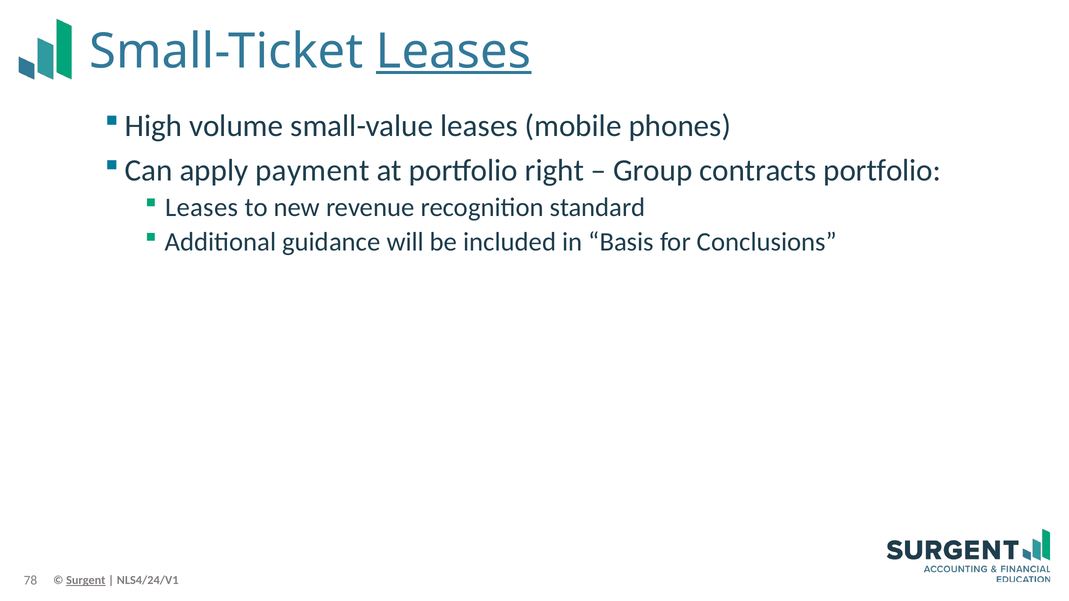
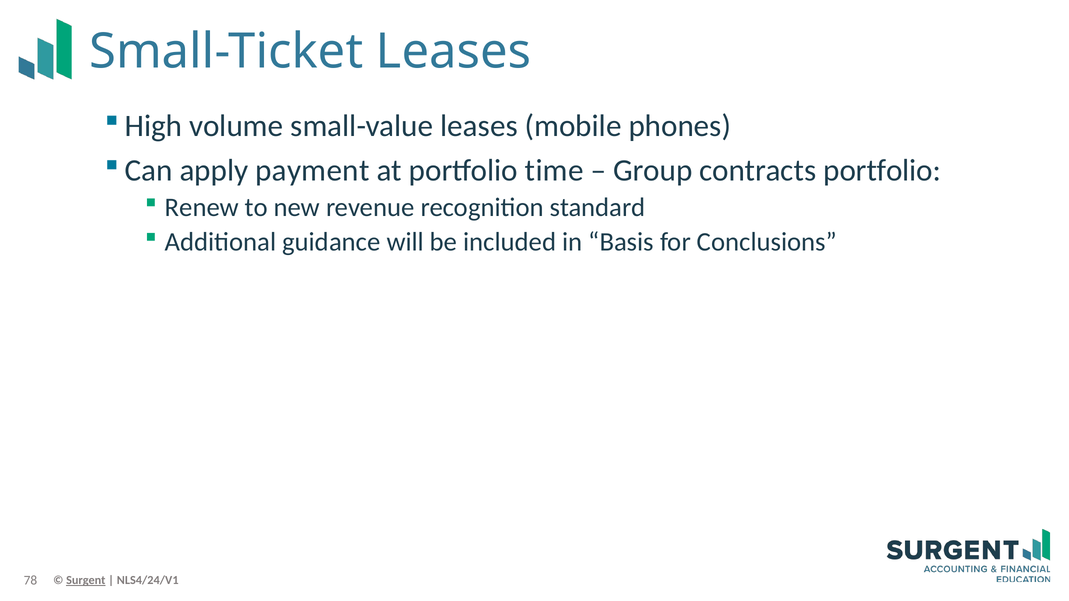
Leases at (454, 51) underline: present -> none
right: right -> time
Leases at (202, 208): Leases -> Renew
